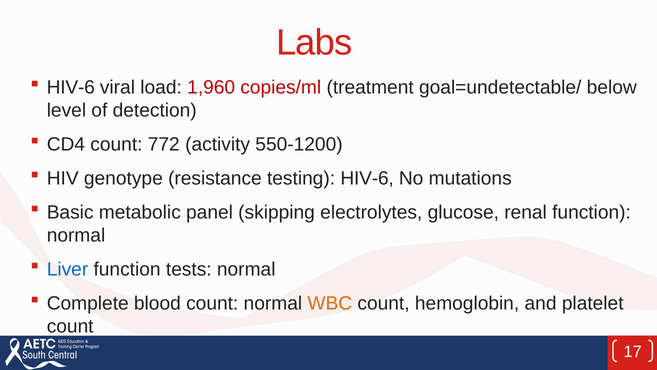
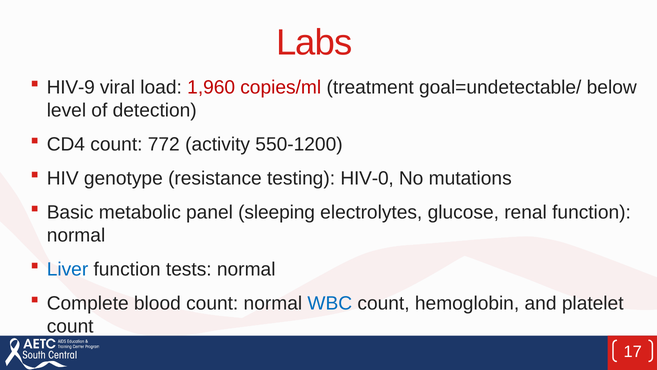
HIV-6 at (71, 87): HIV-6 -> HIV-9
testing HIV-6: HIV-6 -> HIV-0
skipping: skipping -> sleeping
WBC colour: orange -> blue
